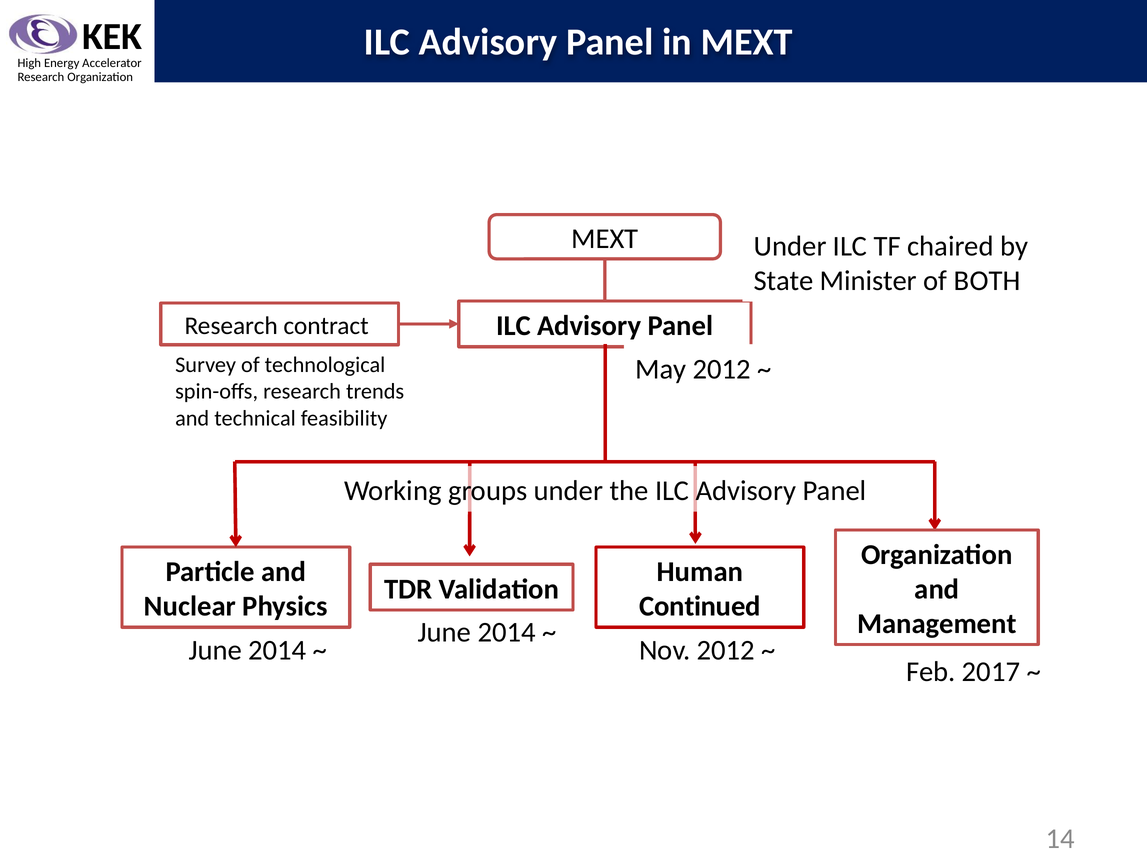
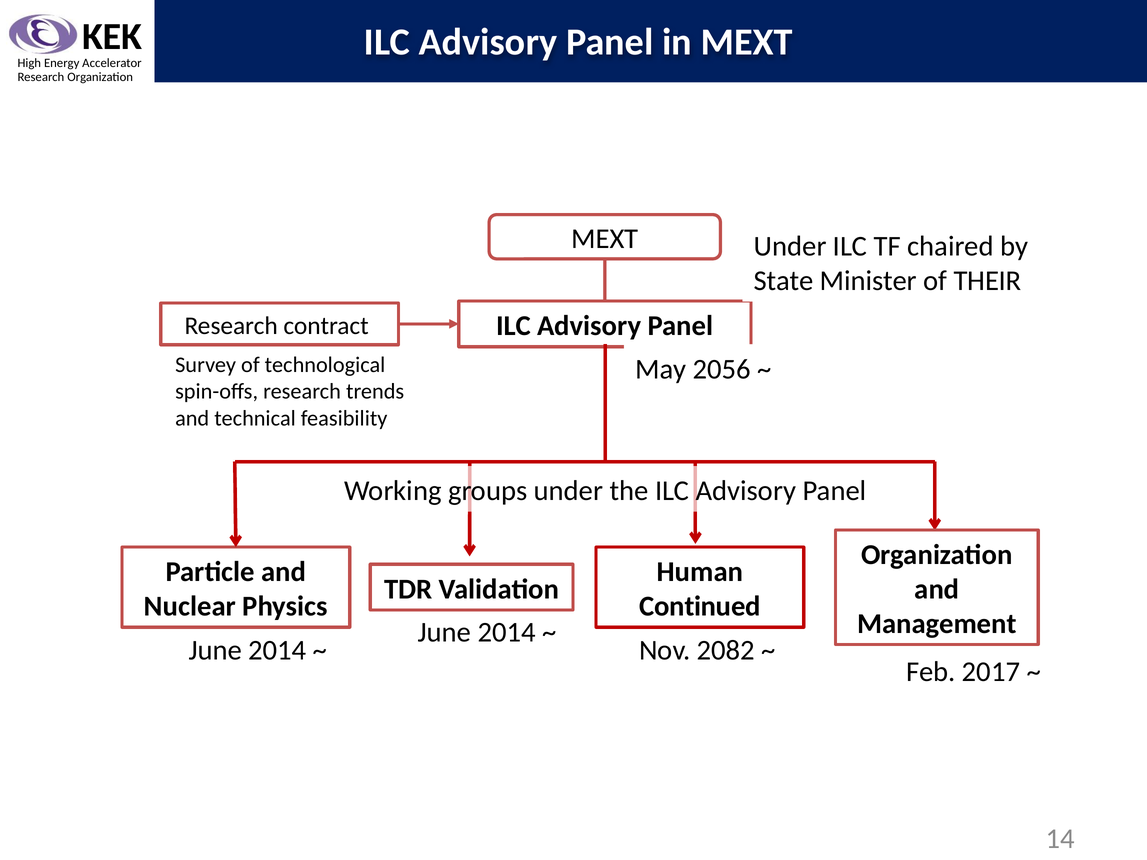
BOTH: BOTH -> THEIR
May 2012: 2012 -> 2056
Nov 2012: 2012 -> 2082
